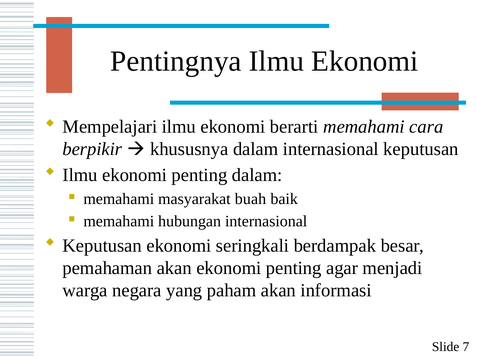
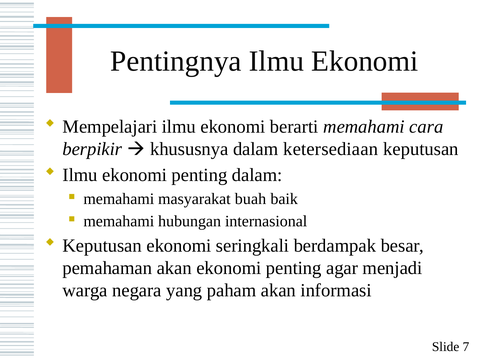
dalam internasional: internasional -> ketersediaan
